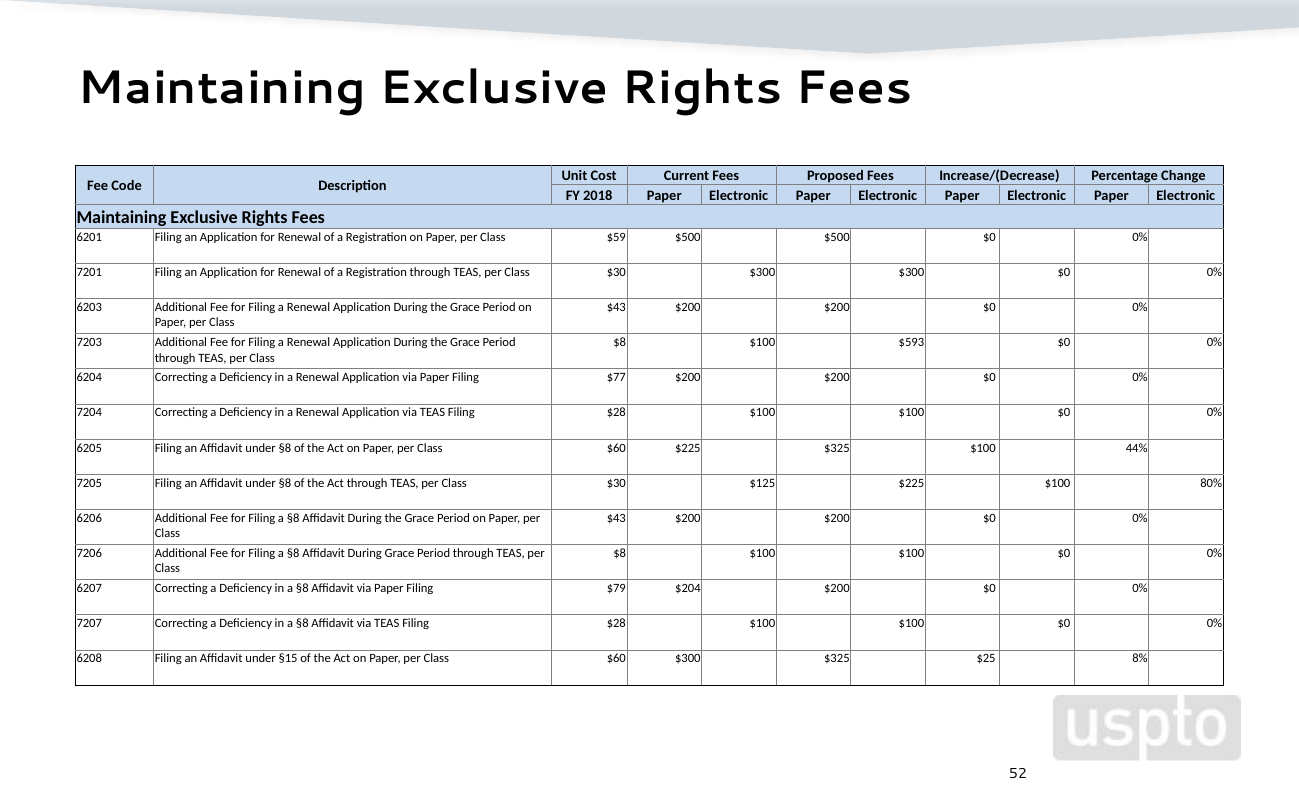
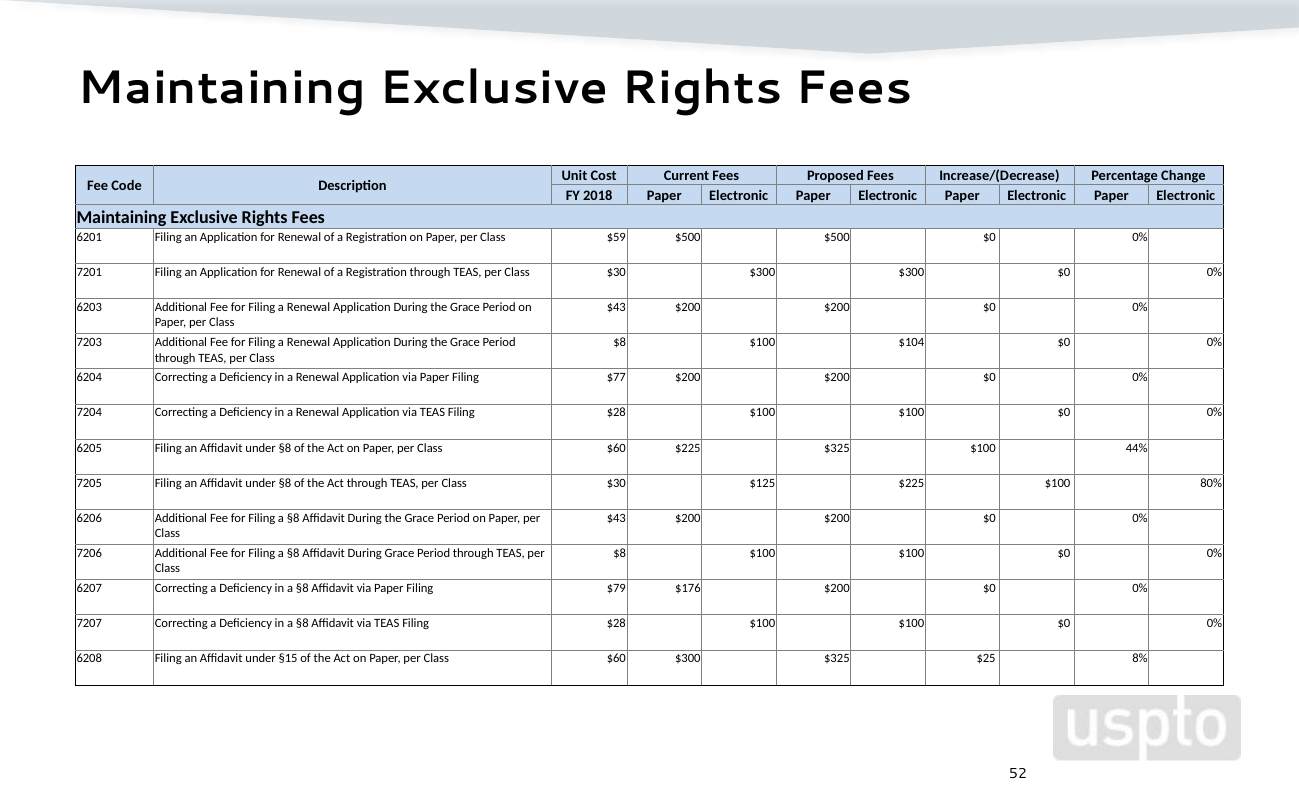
$593: $593 -> $104
$204: $204 -> $176
